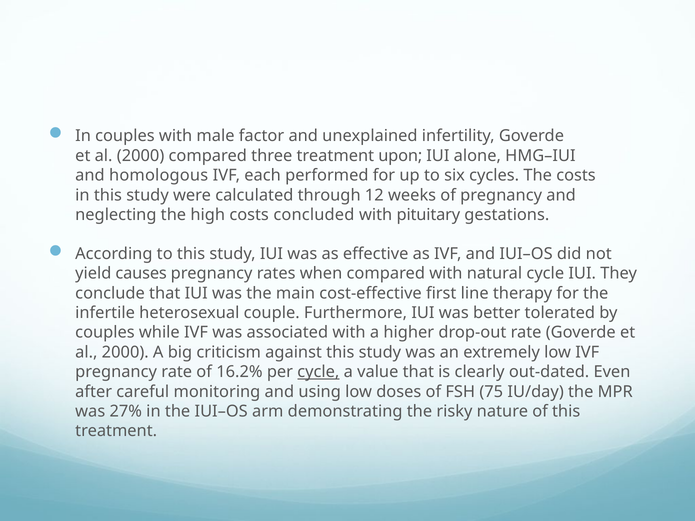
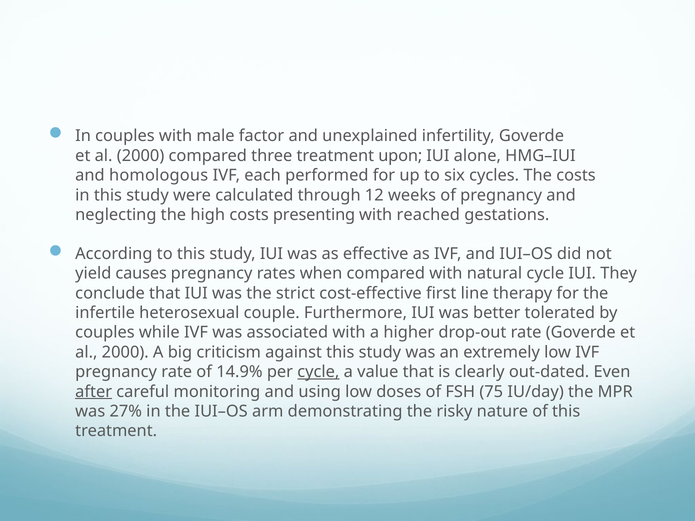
concluded: concluded -> presenting
pituitary: pituitary -> reached
main: main -> strict
16.2%: 16.2% -> 14.9%
after underline: none -> present
